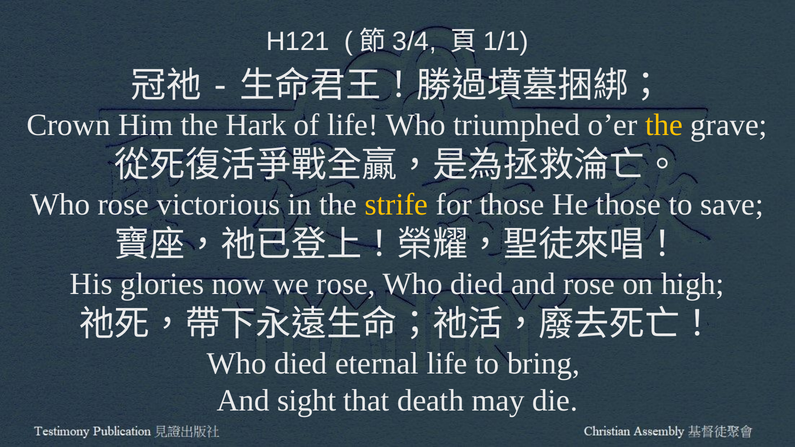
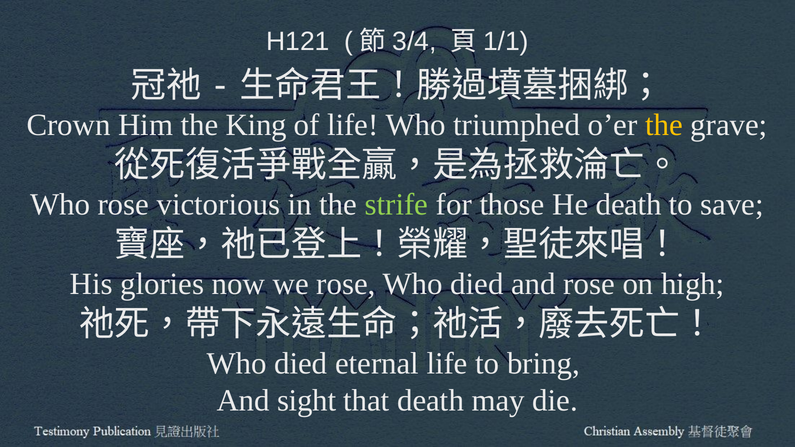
Hark: Hark -> King
strife colour: yellow -> light green
He those: those -> death
